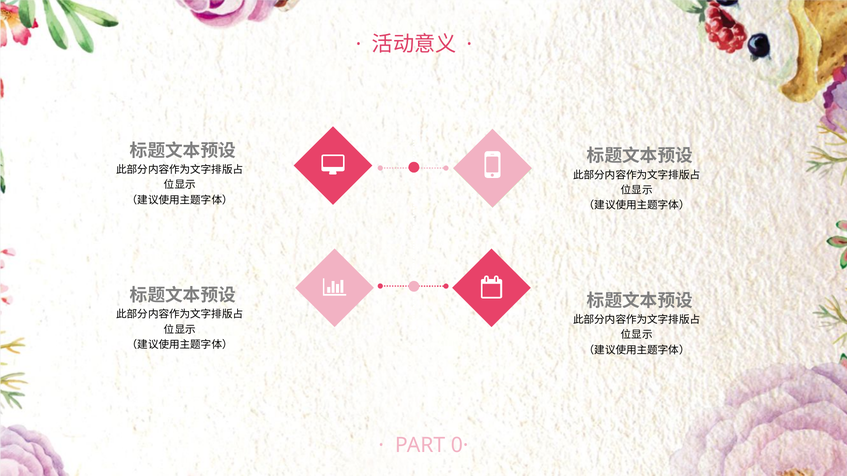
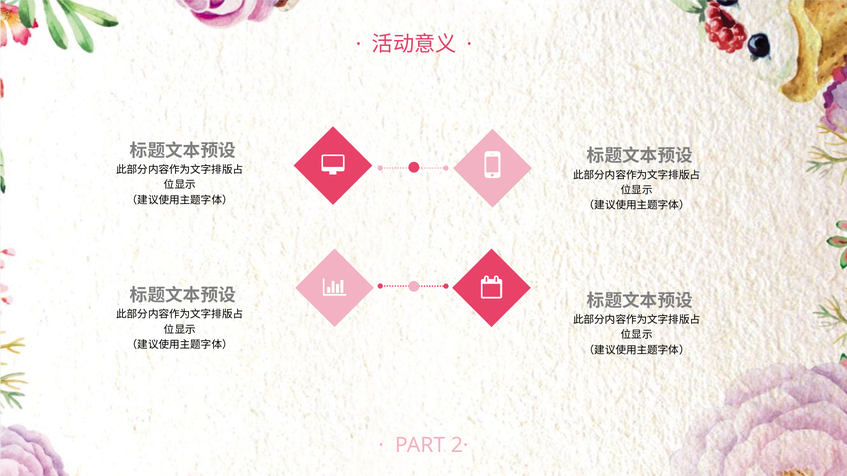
0·: 0· -> 2·
